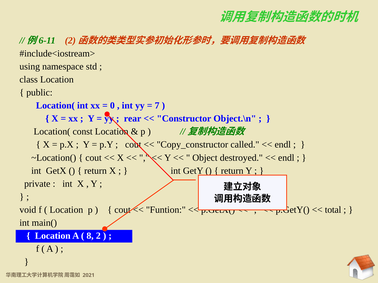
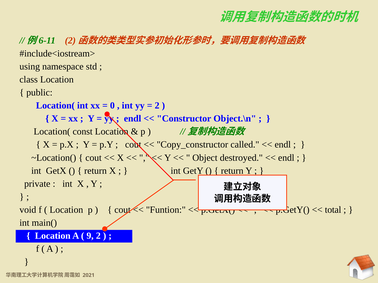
7 at (157, 106): 7 -> 2
rear at (133, 119): rear -> endl
8: 8 -> 9
